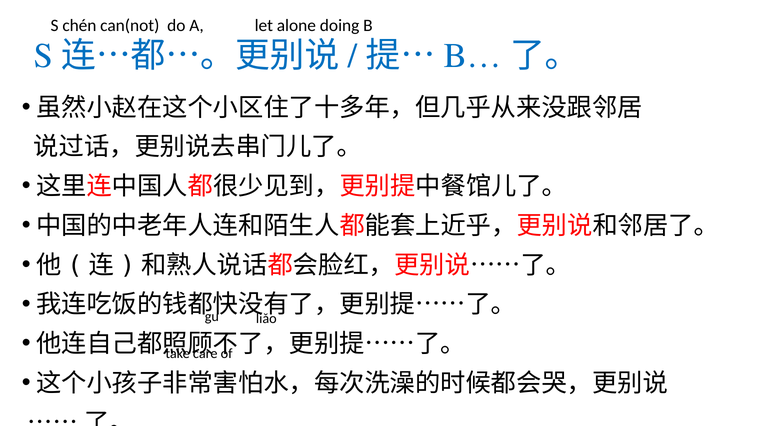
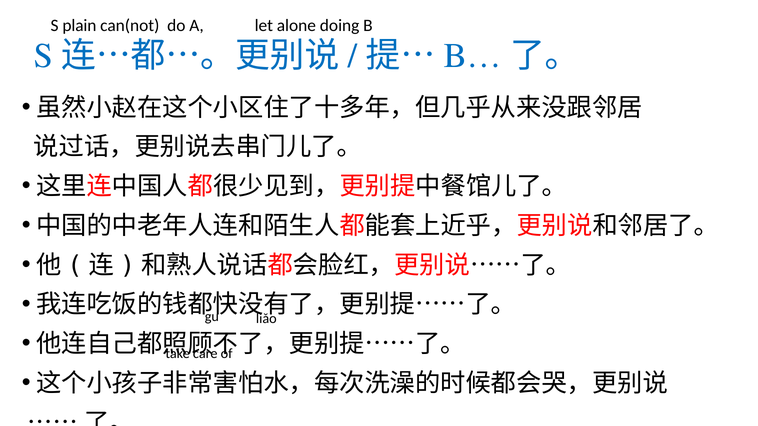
chén: chén -> plain
